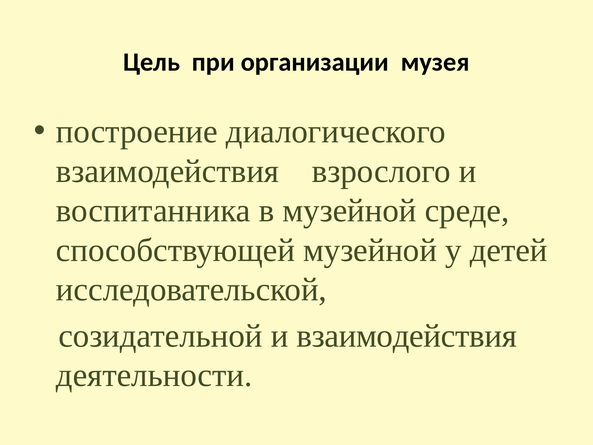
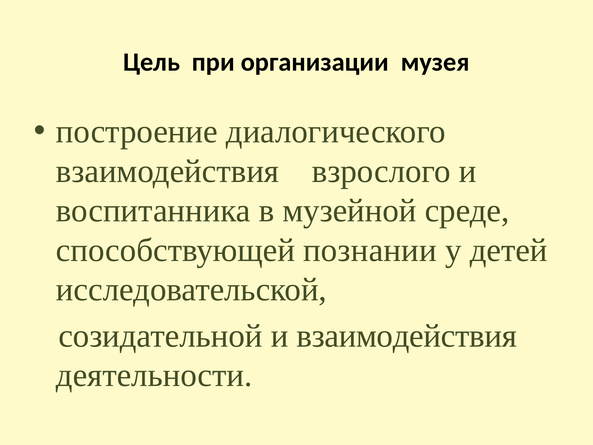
способствующей музейной: музейной -> познании
